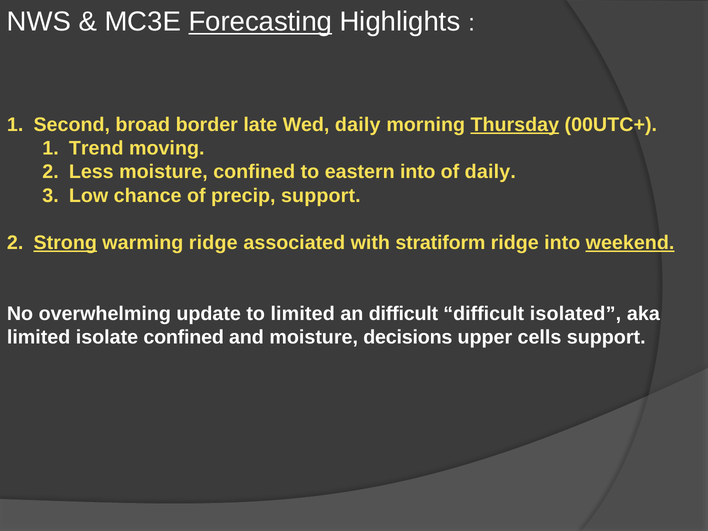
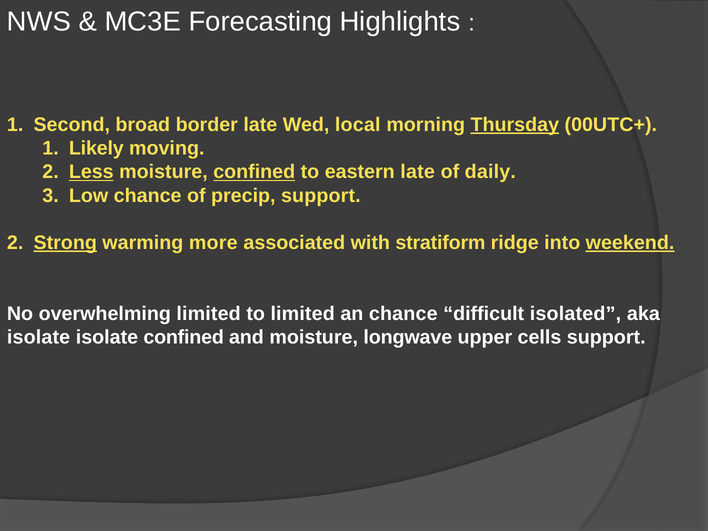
Forecasting underline: present -> none
Wed daily: daily -> local
Trend: Trend -> Likely
Less underline: none -> present
confined at (254, 172) underline: none -> present
eastern into: into -> late
warming ridge: ridge -> more
overwhelming update: update -> limited
an difficult: difficult -> chance
limited at (39, 337): limited -> isolate
decisions: decisions -> longwave
